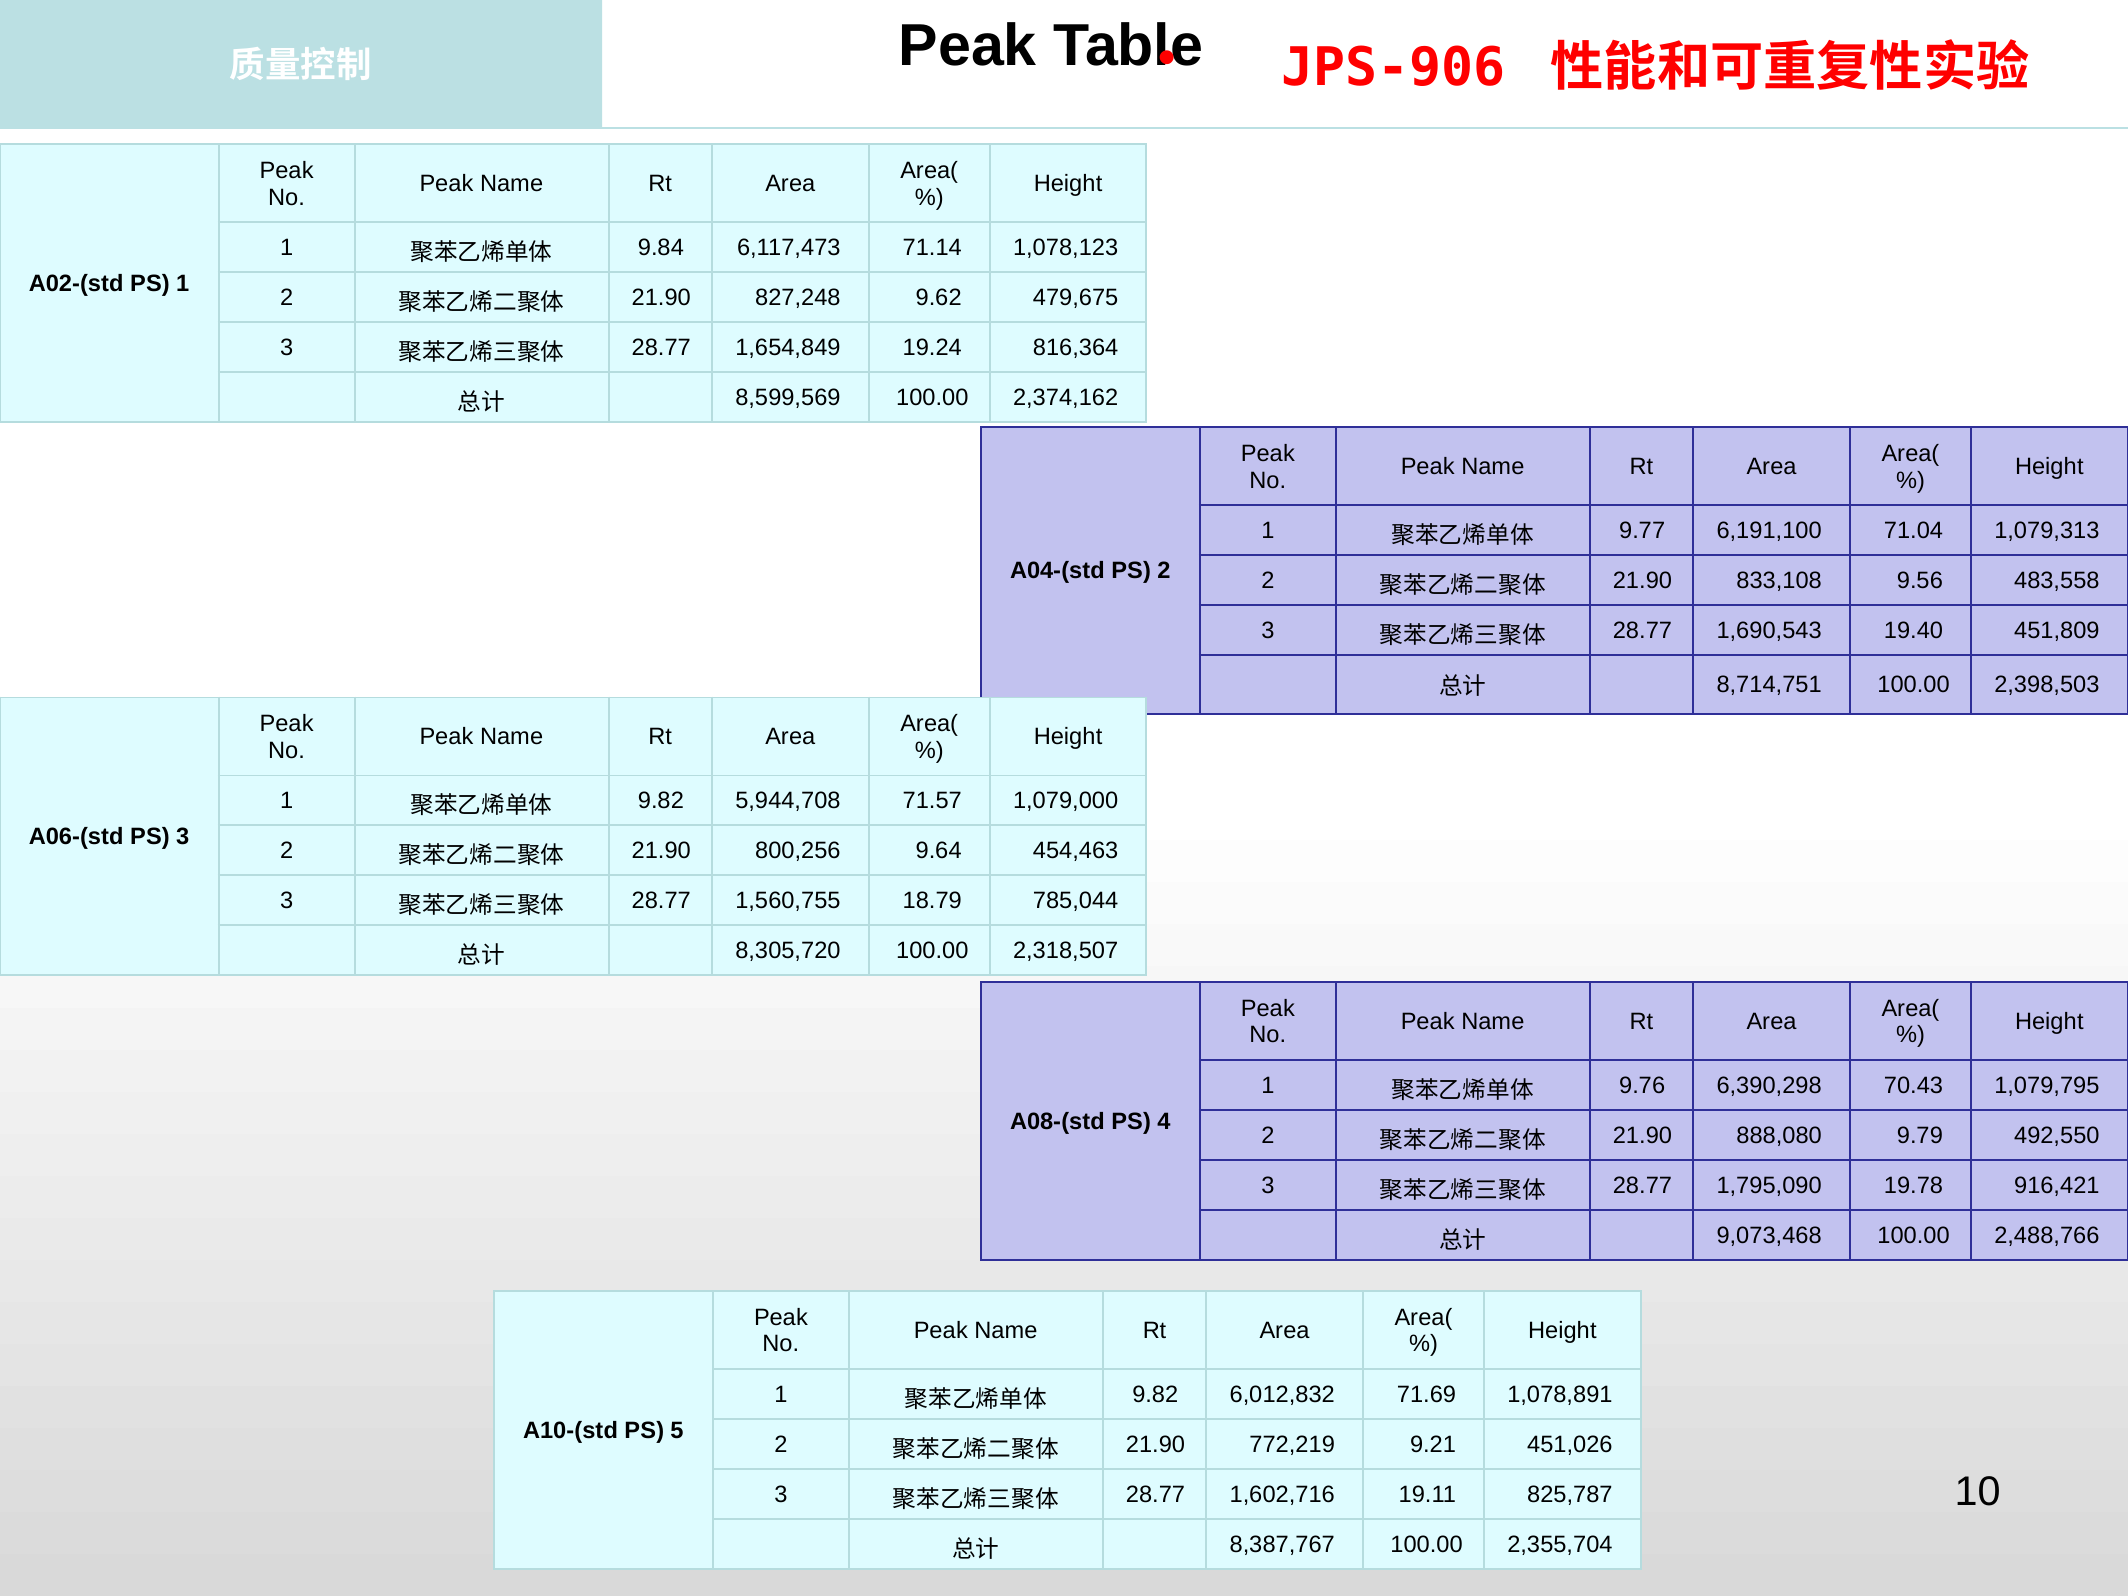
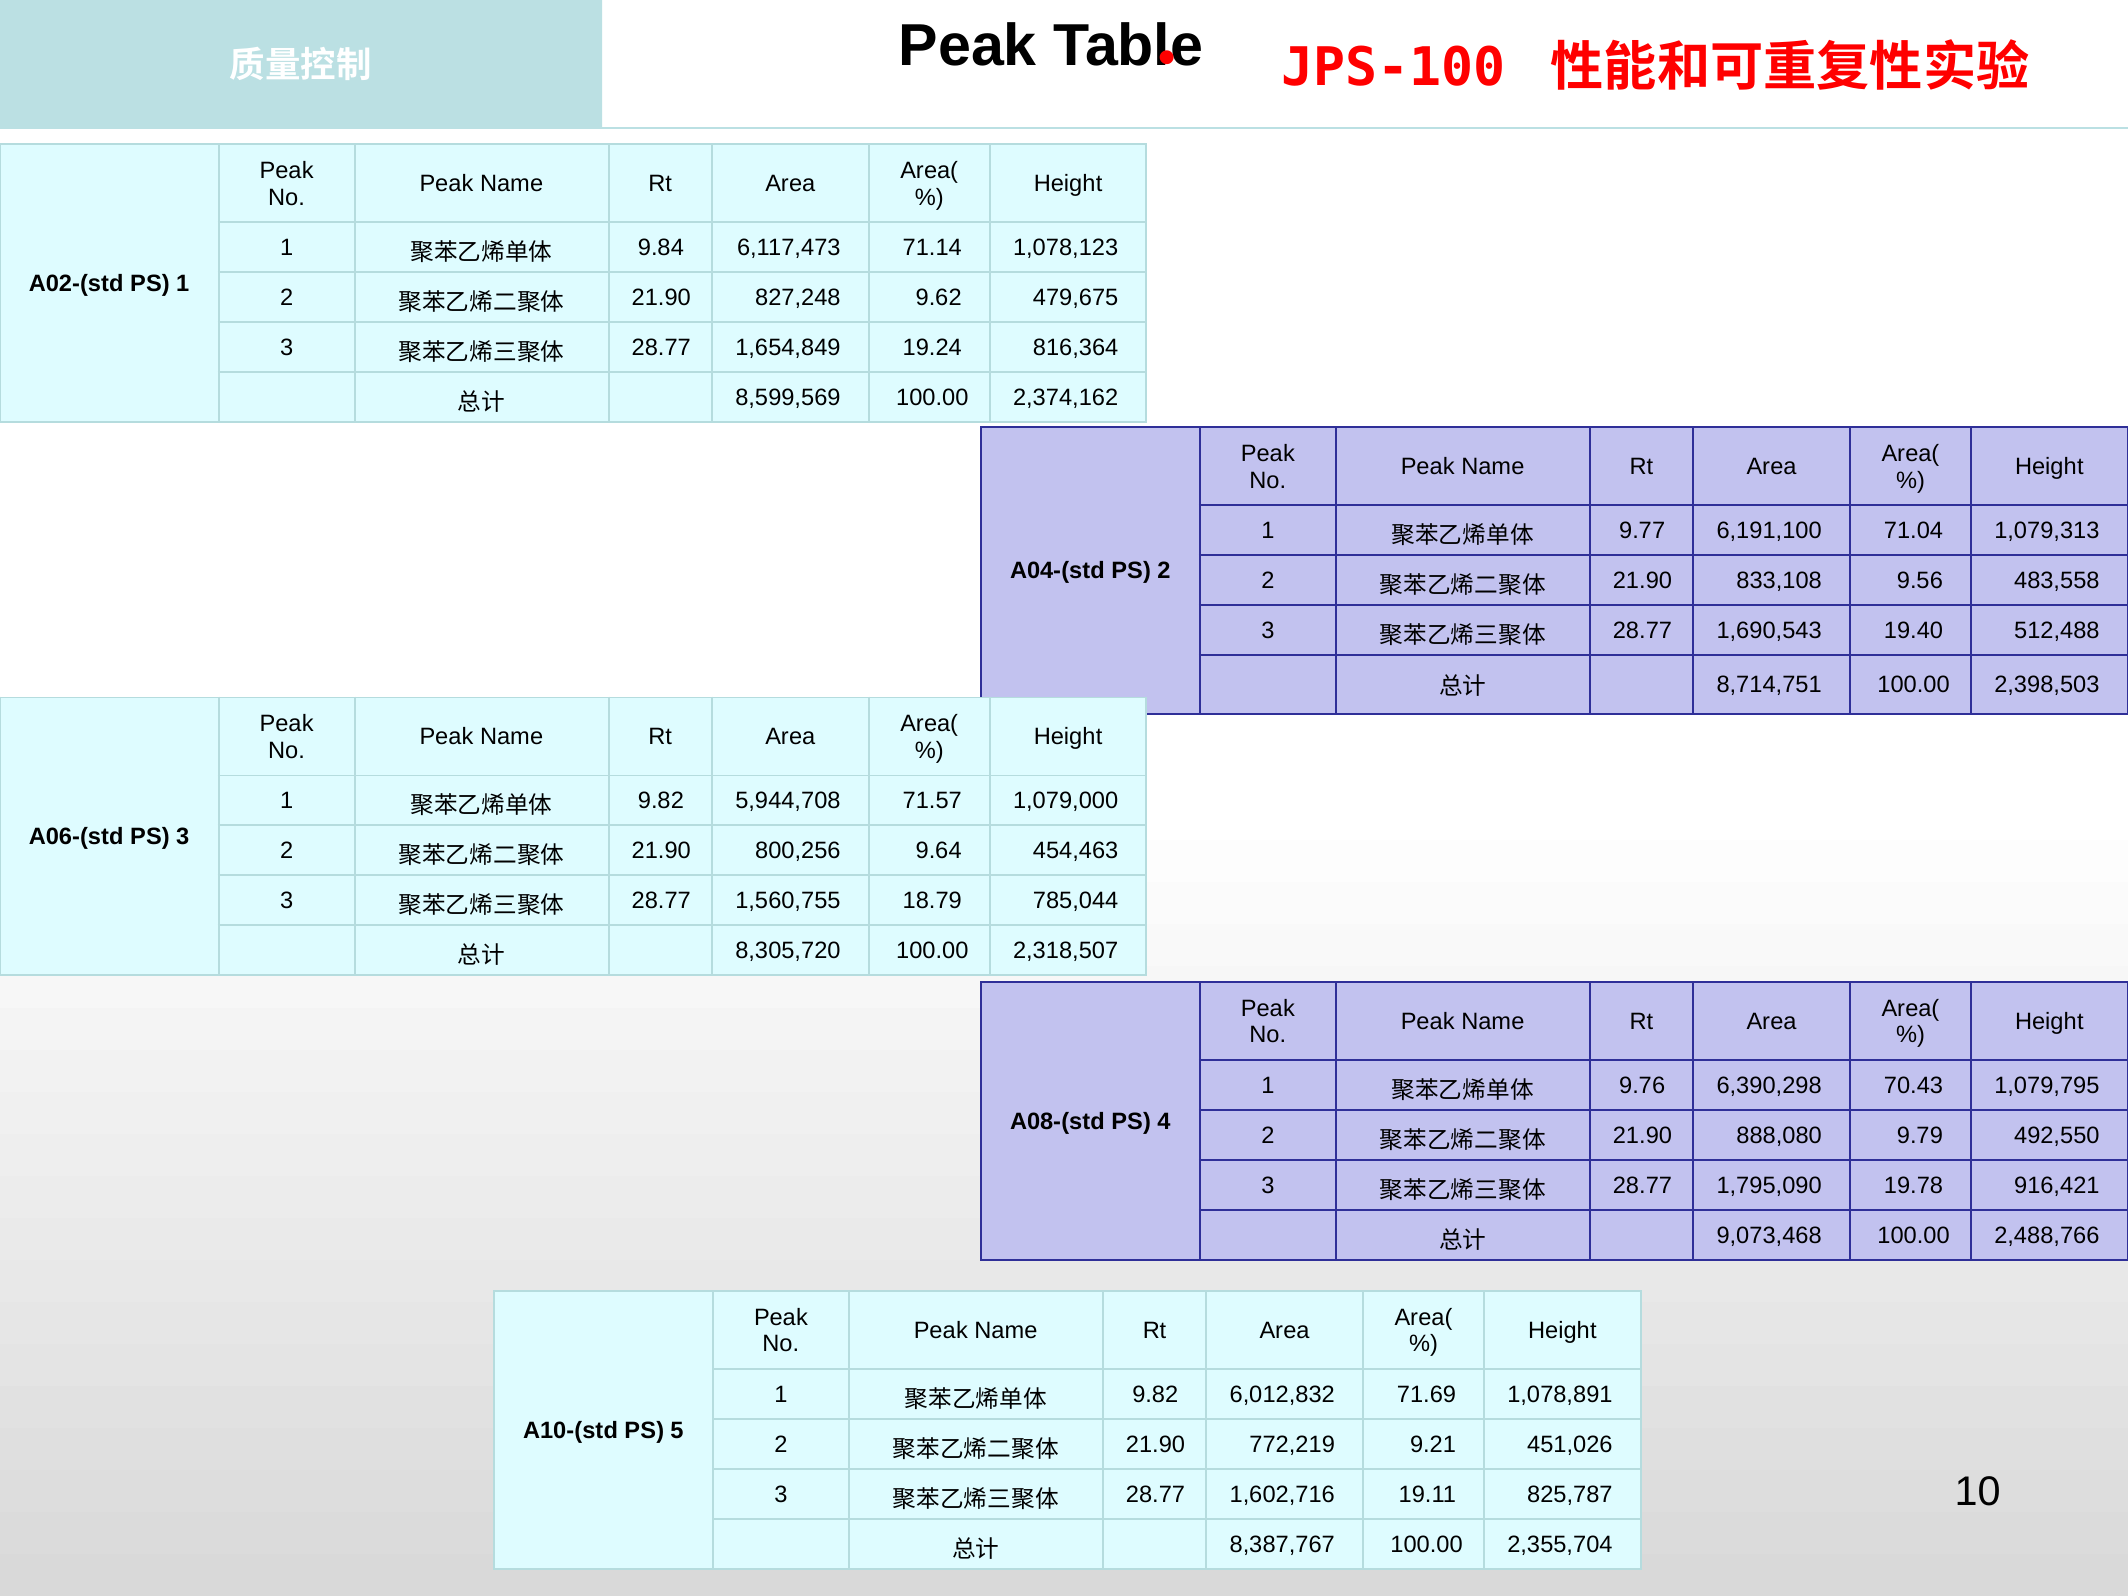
JPS-906: JPS-906 -> JPS-100
451,809: 451,809 -> 512,488
